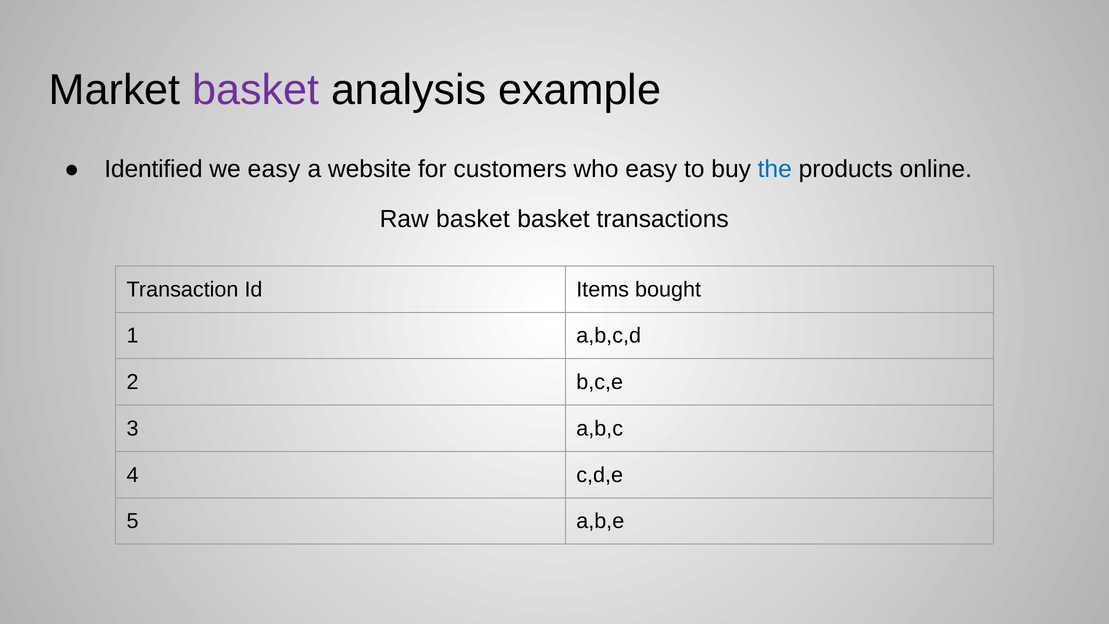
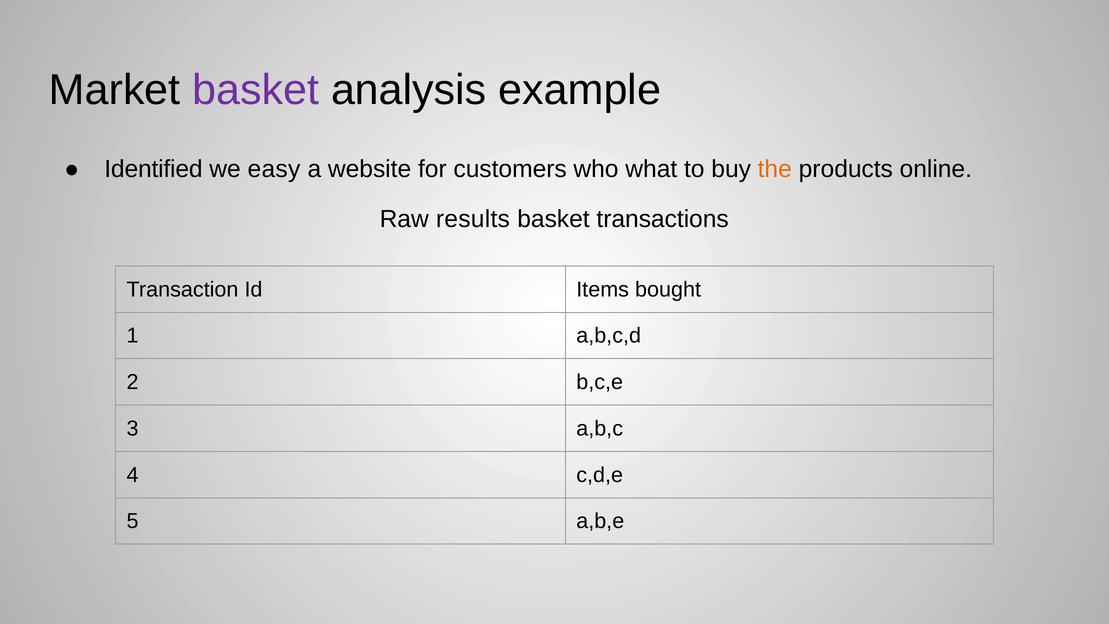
who easy: easy -> what
the colour: blue -> orange
Raw basket: basket -> results
